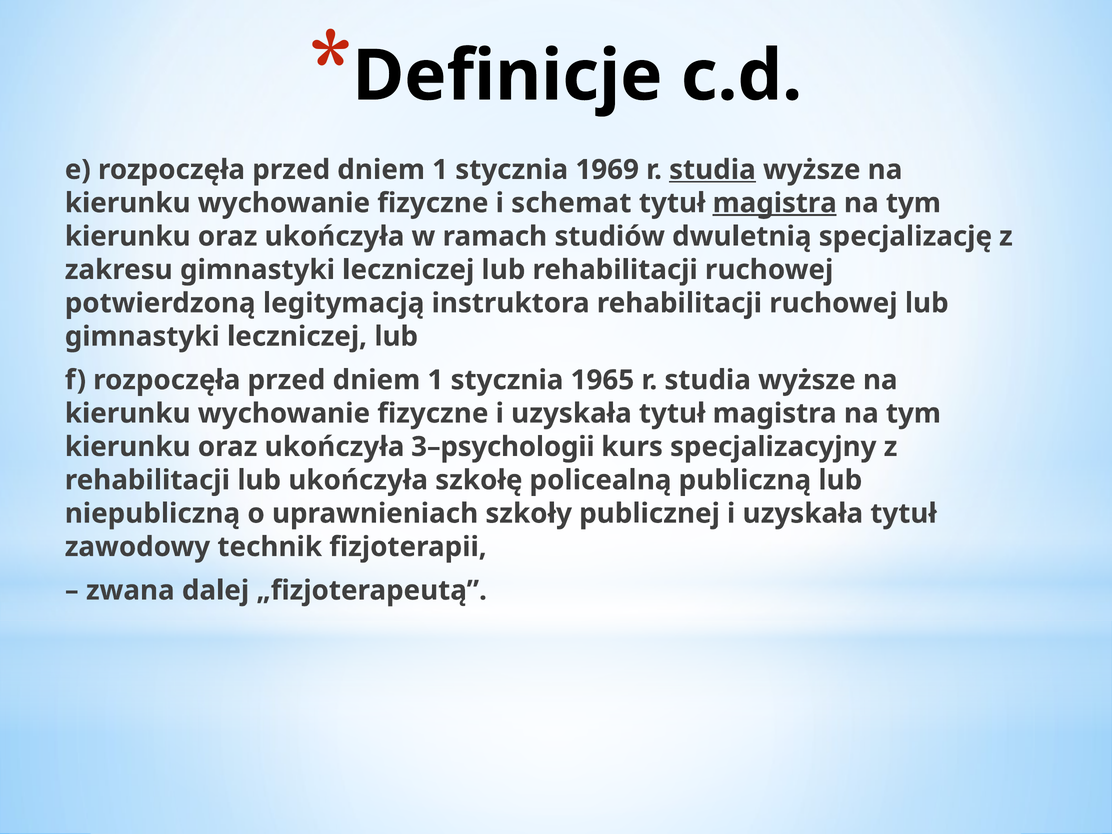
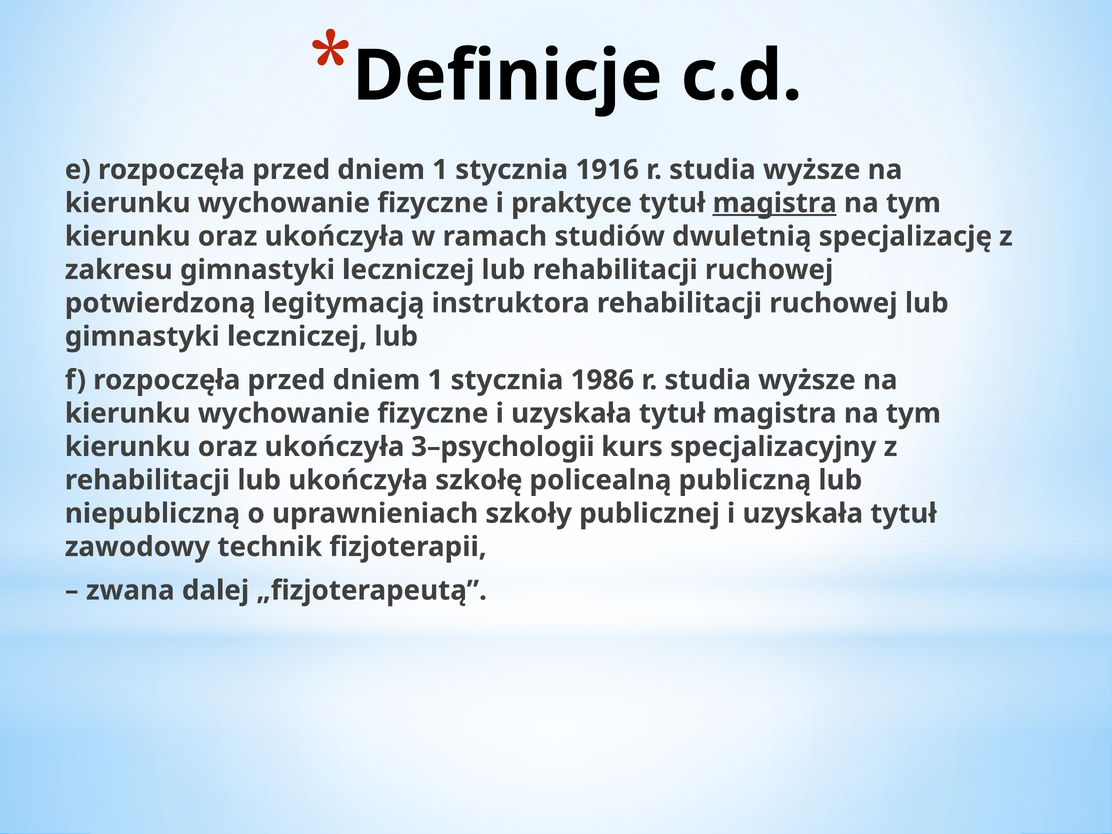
1969: 1969 -> 1916
studia at (712, 170) underline: present -> none
schemat: schemat -> praktyce
1965: 1965 -> 1986
